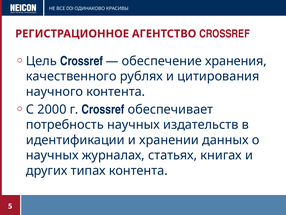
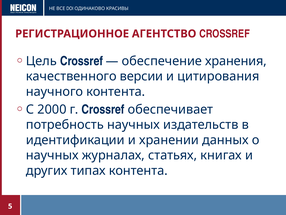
рублях: рублях -> версии
